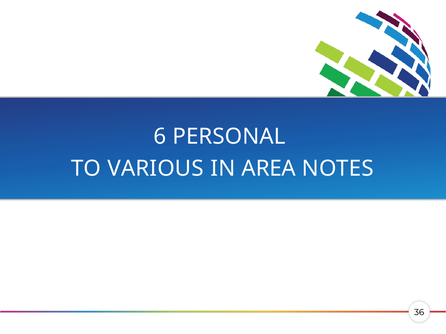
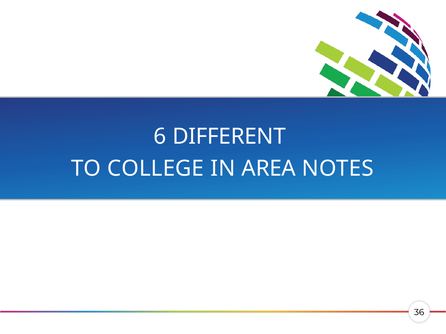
PERSONAL: PERSONAL -> DIFFERENT
VARIOUS: VARIOUS -> COLLEGE
